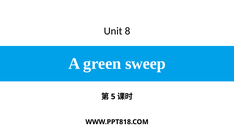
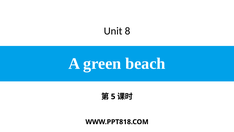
sweep: sweep -> beach
